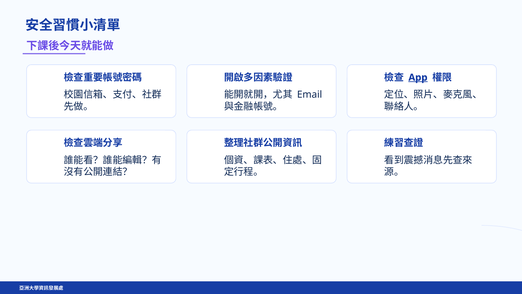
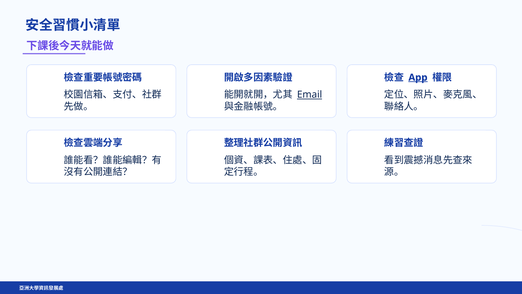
Email underline: none -> present
